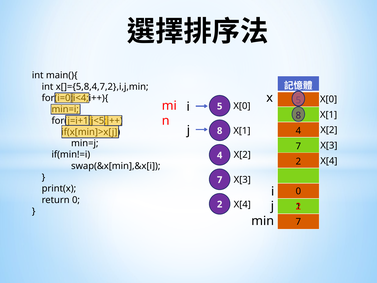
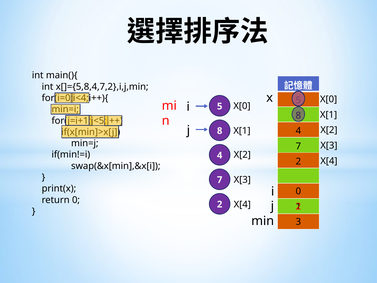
min 7: 7 -> 3
